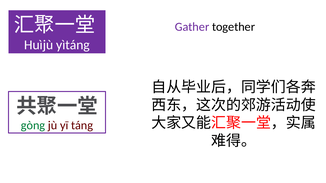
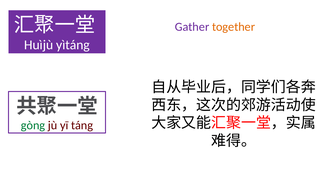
together colour: black -> orange
